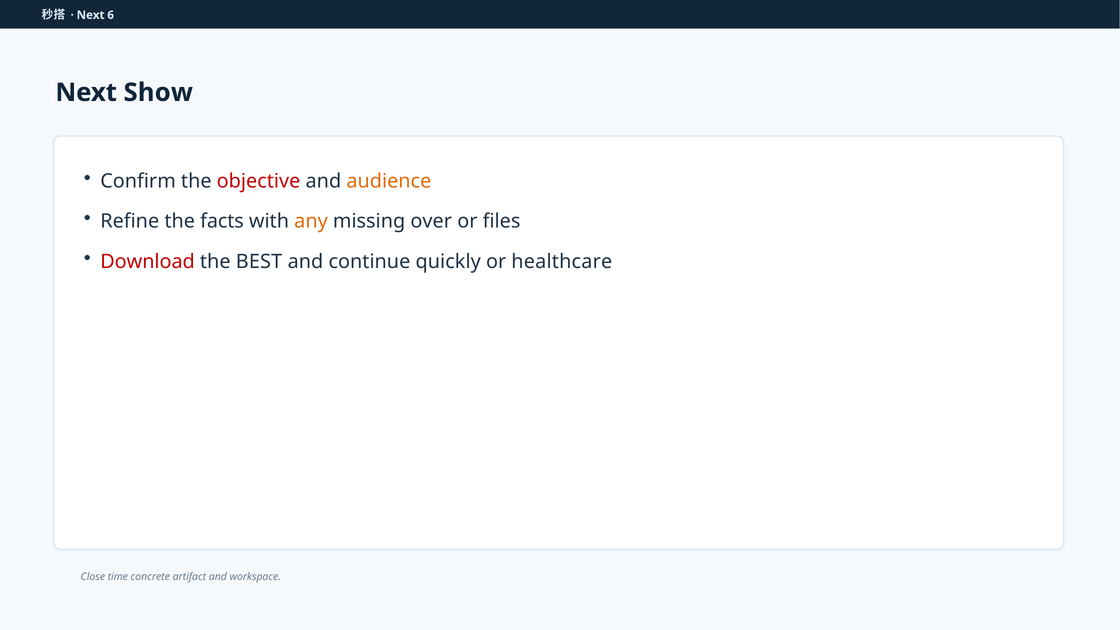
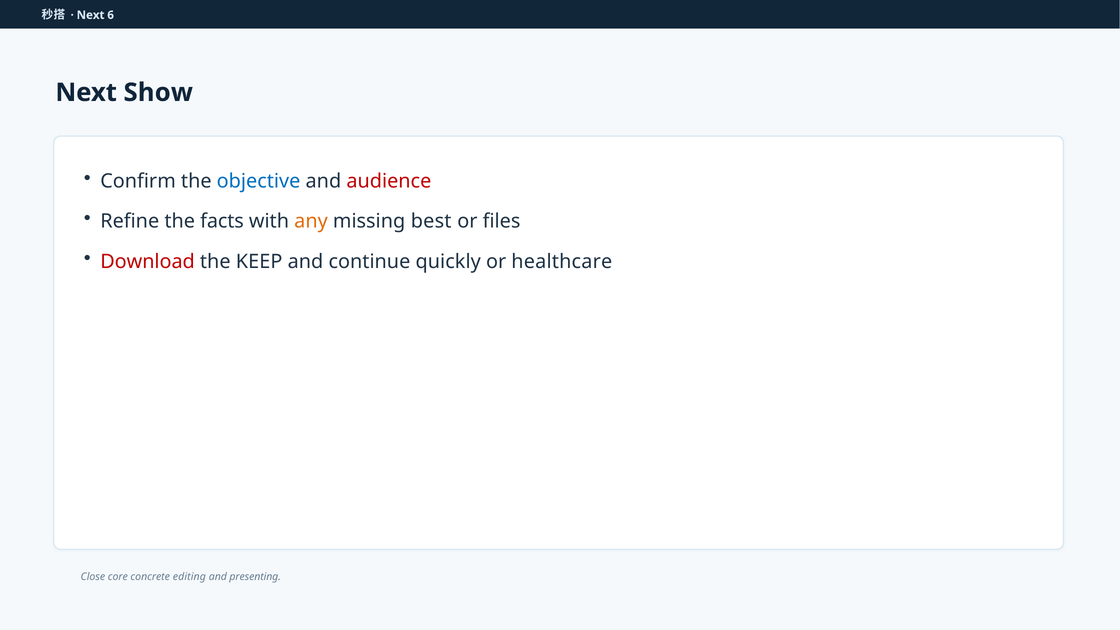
objective colour: red -> blue
audience colour: orange -> red
over: over -> best
BEST: BEST -> KEEP
time: time -> core
artifact: artifact -> editing
workspace: workspace -> presenting
